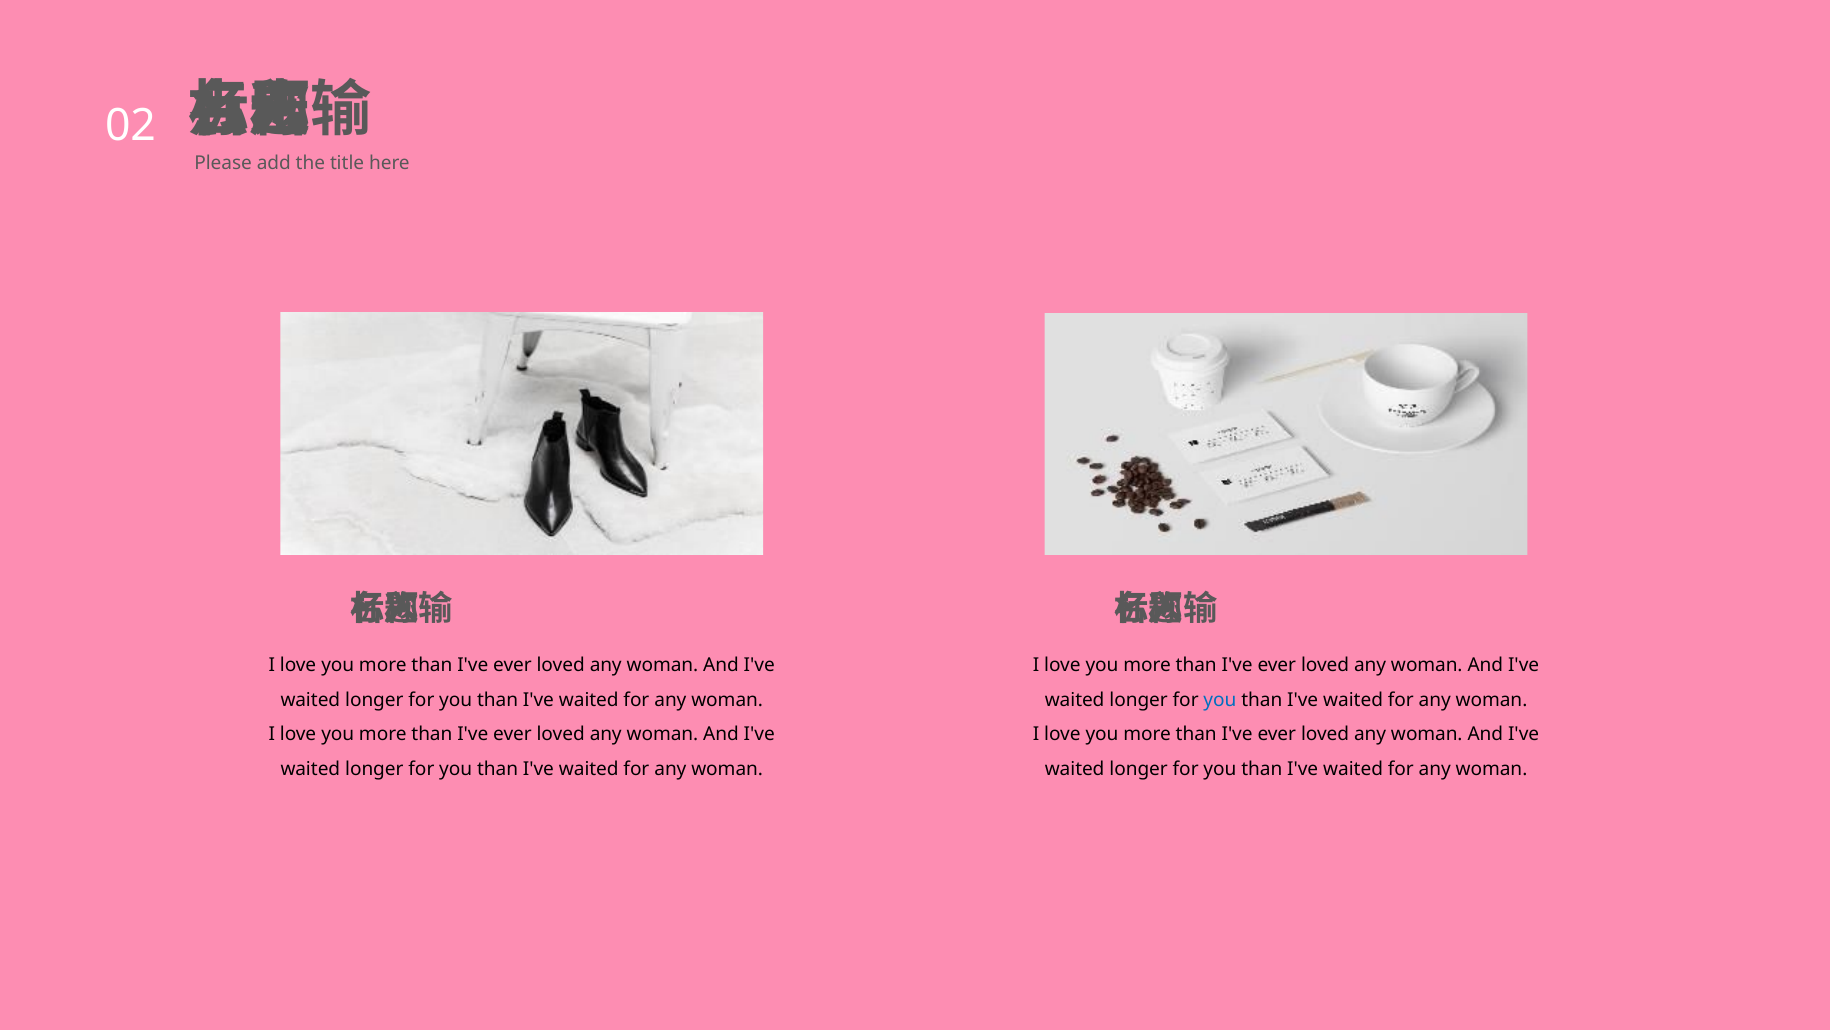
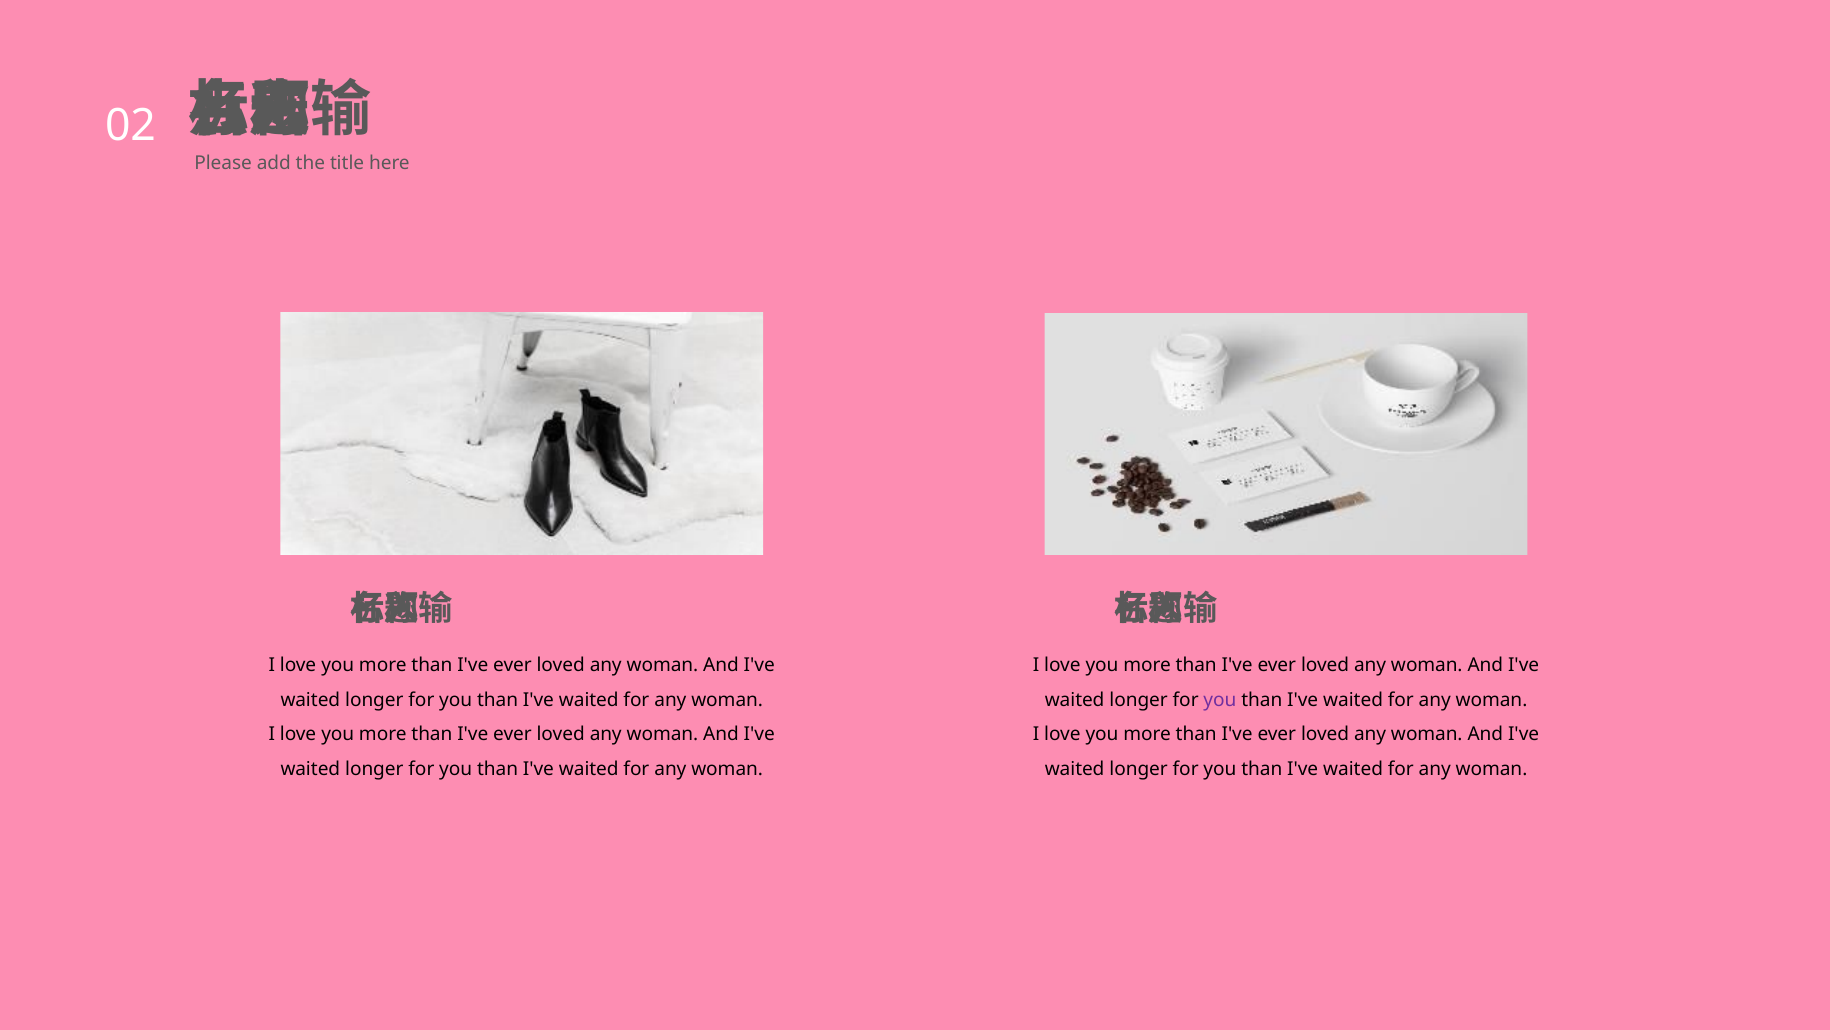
you at (1220, 700) colour: blue -> purple
